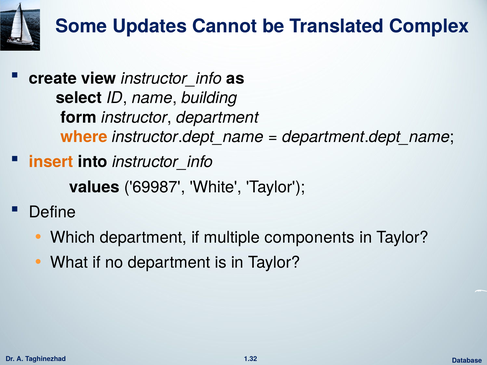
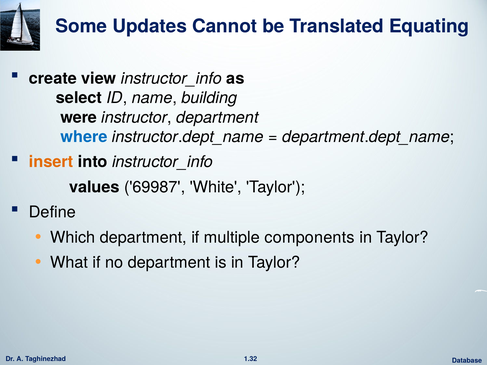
Complex: Complex -> Equating
form: form -> were
where colour: orange -> blue
